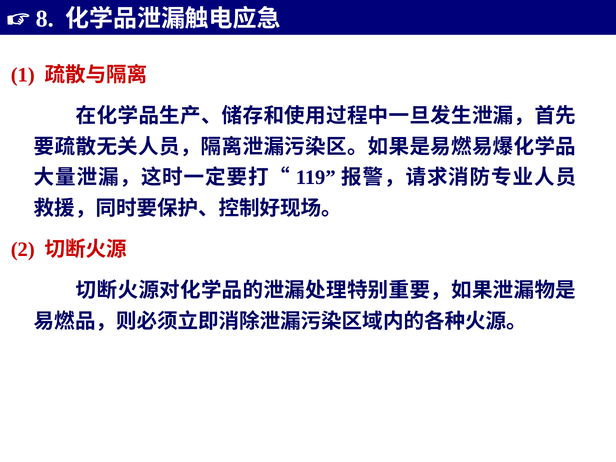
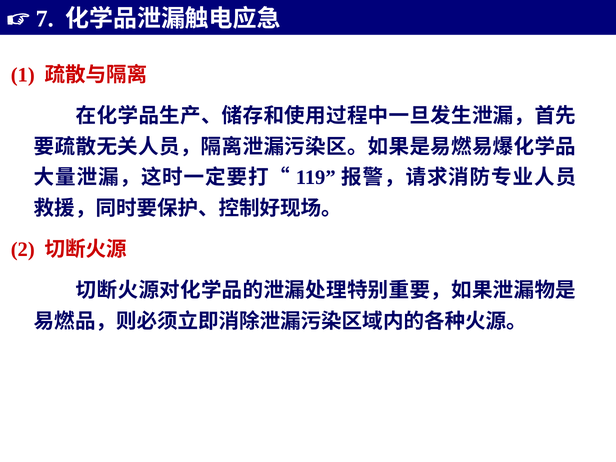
8: 8 -> 7
